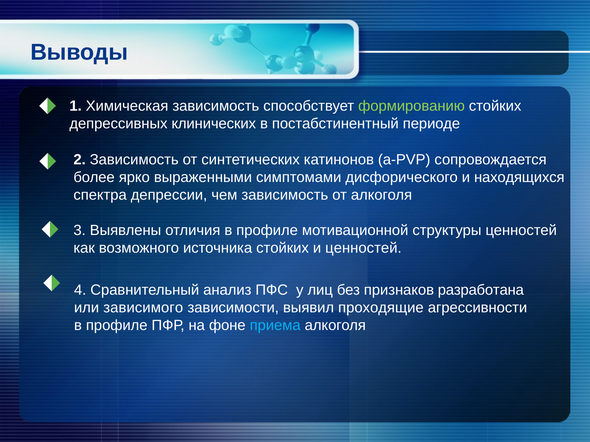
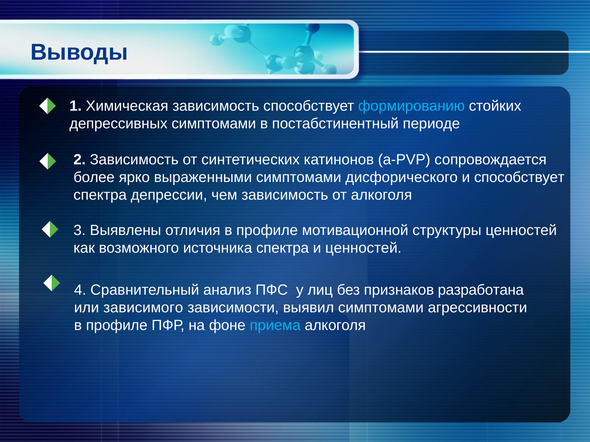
формированию colour: light green -> light blue
депрессивных клинических: клинических -> симптомами
и находящихся: находящихся -> способствует
источника стойких: стойких -> спектра
выявил проходящие: проходящие -> симптомами
